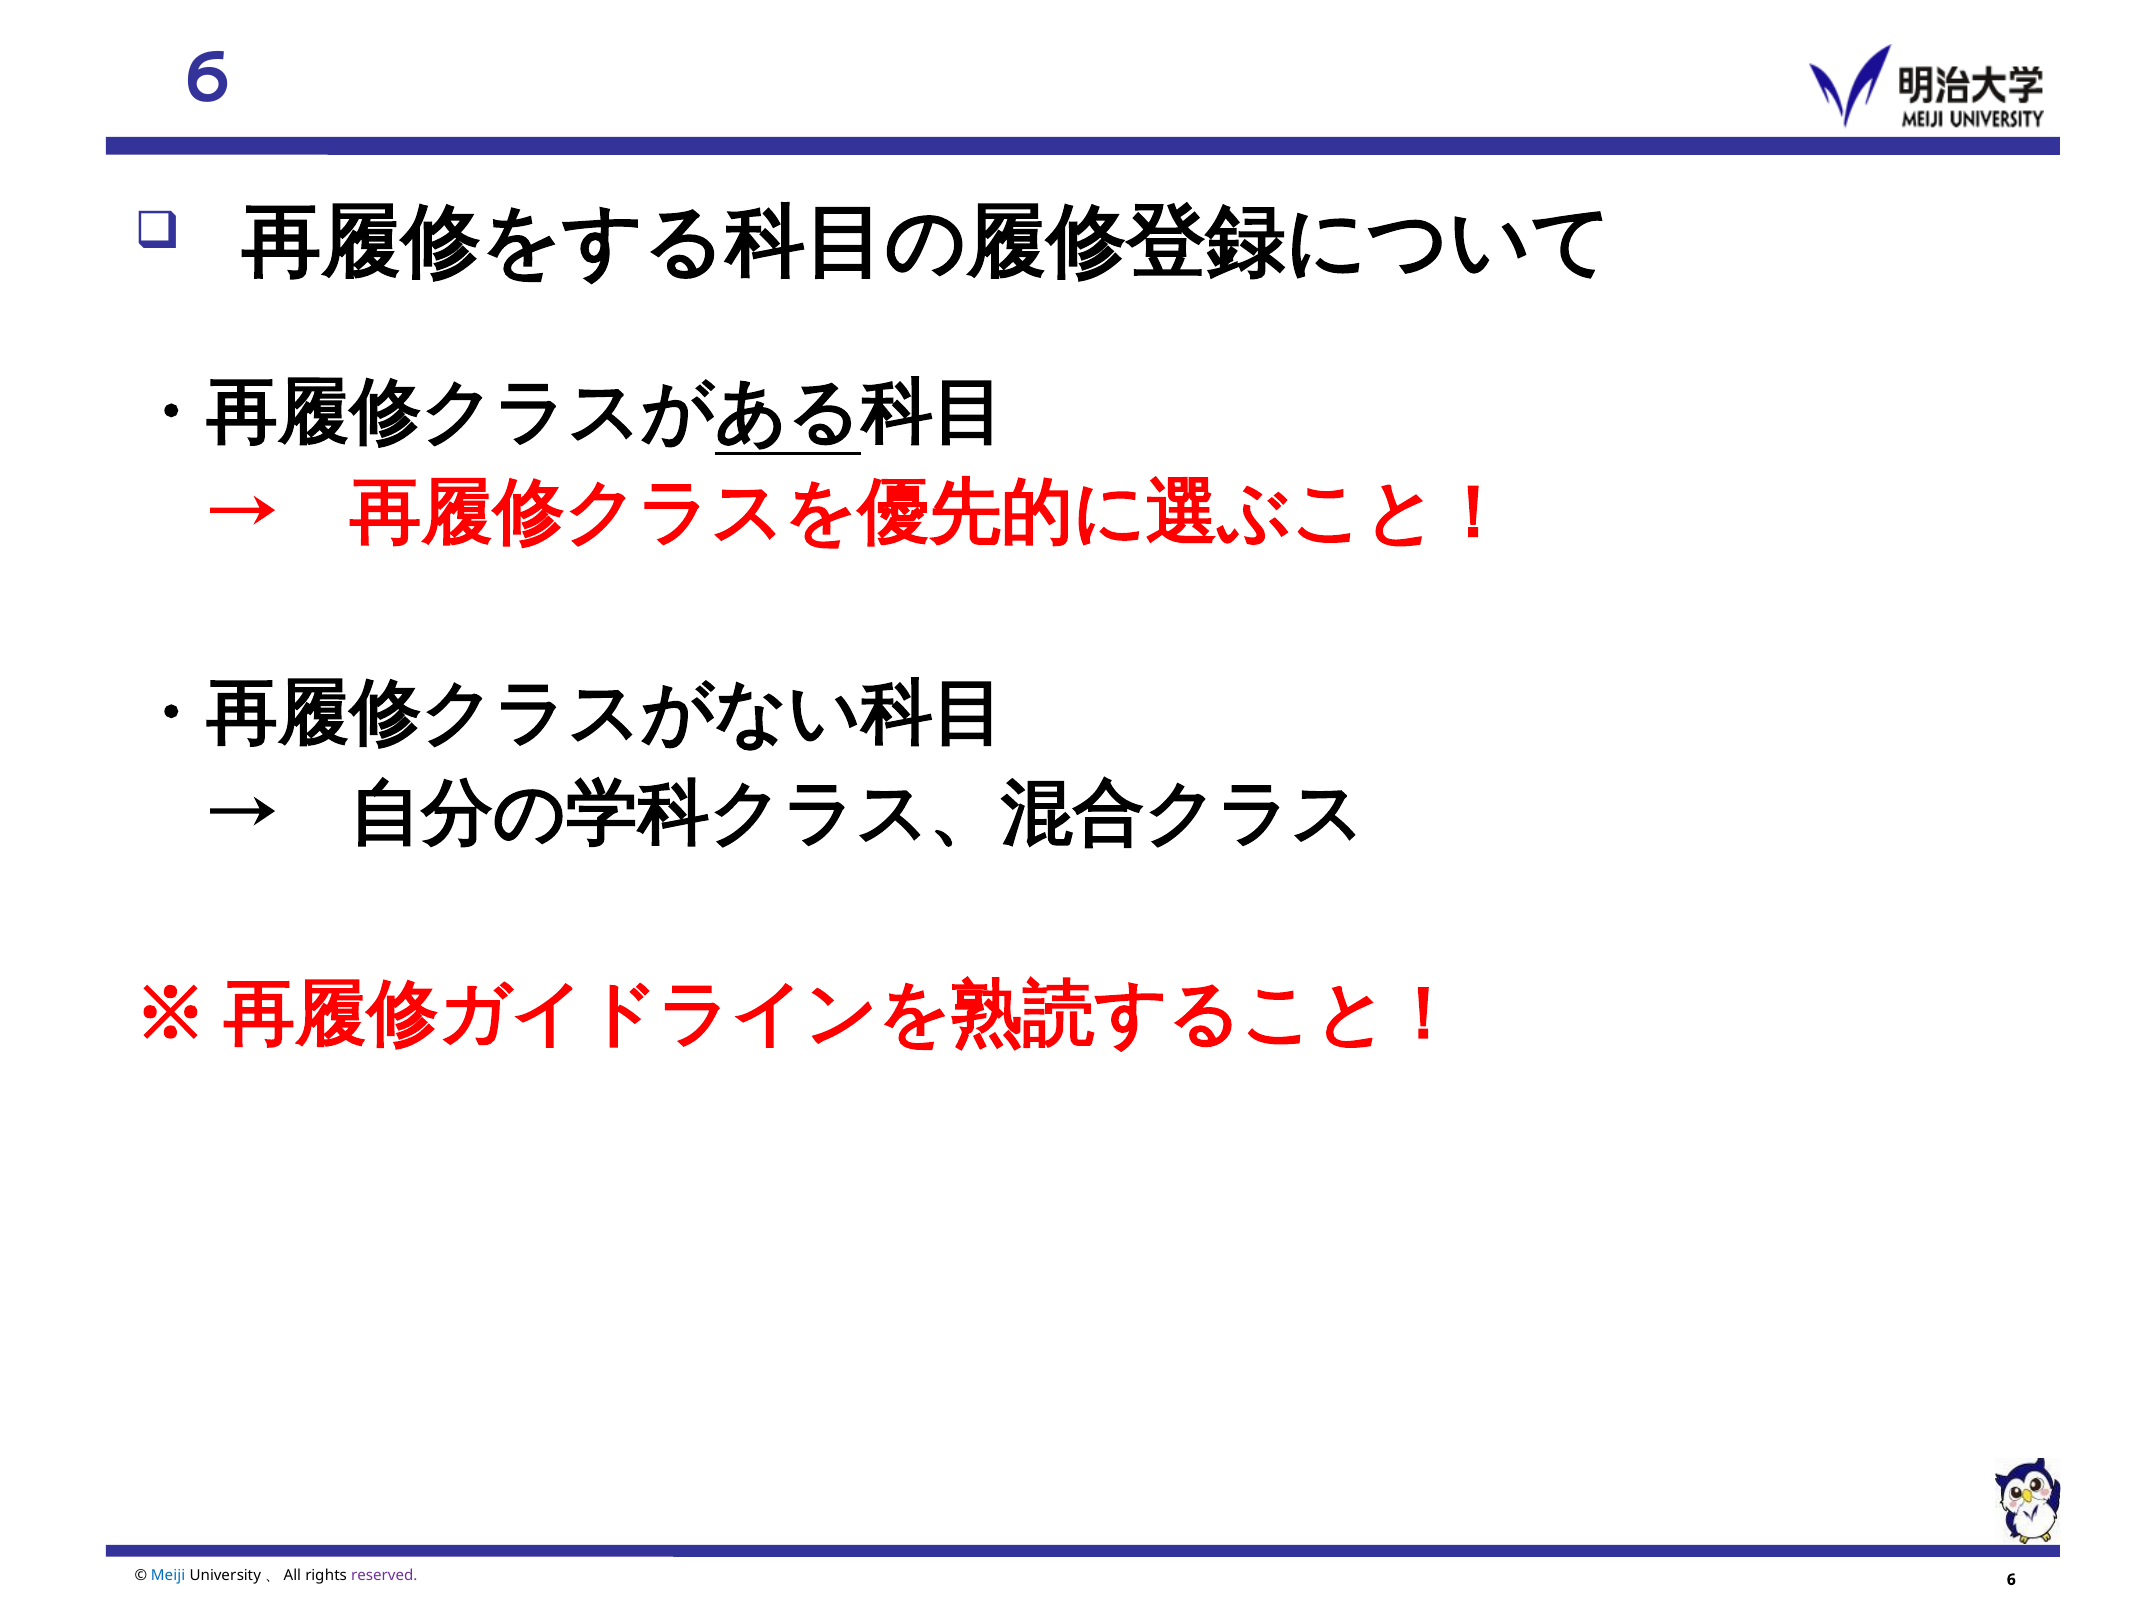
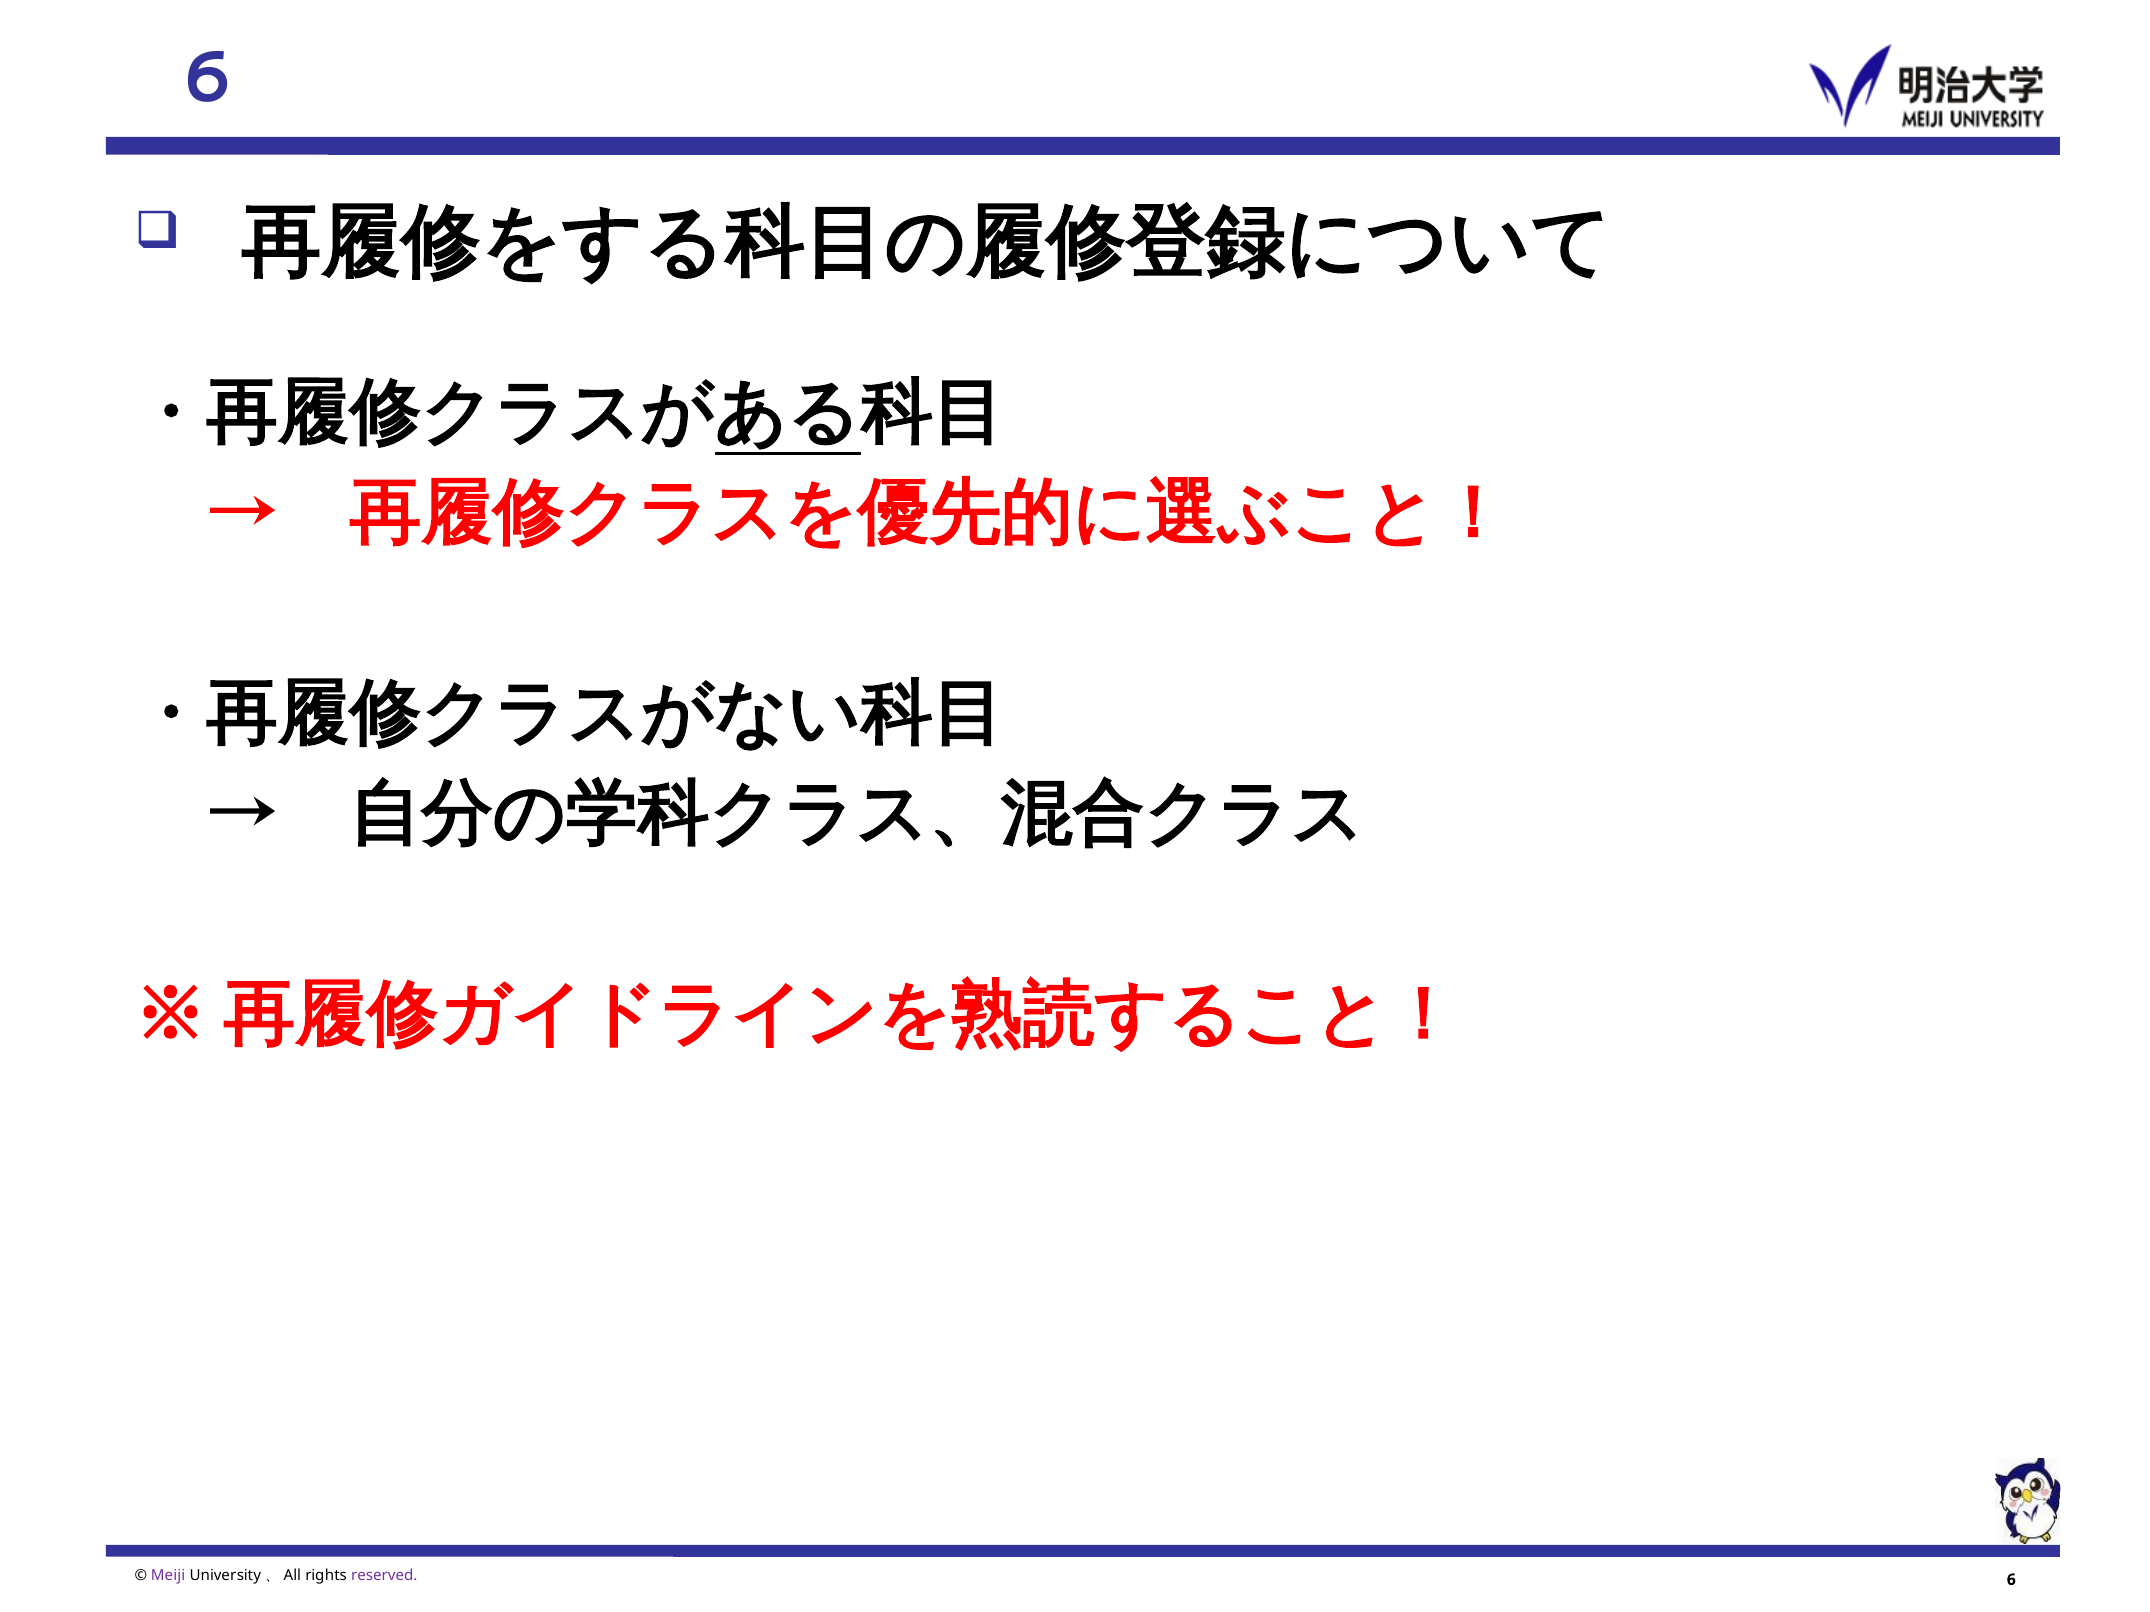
Meiji colour: blue -> purple
